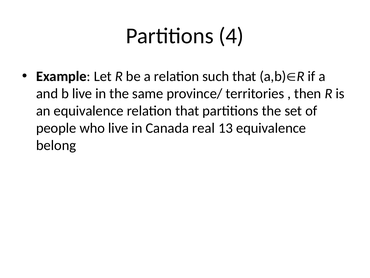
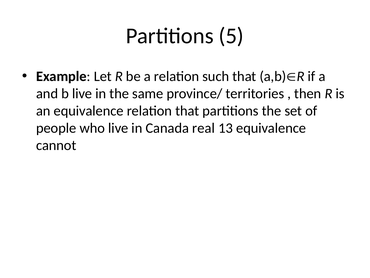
4: 4 -> 5
belong: belong -> cannot
